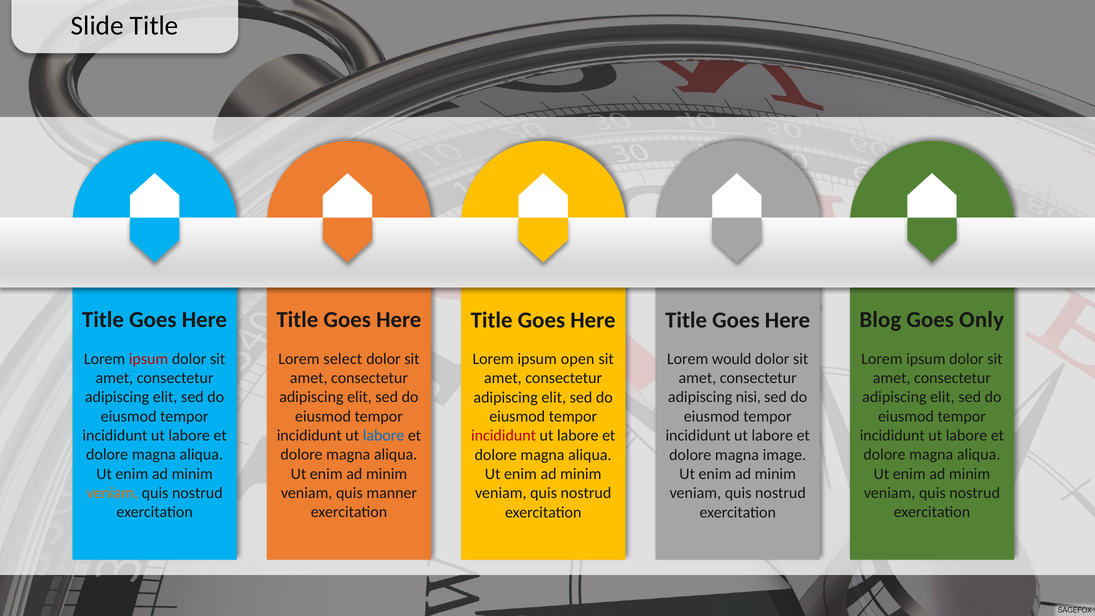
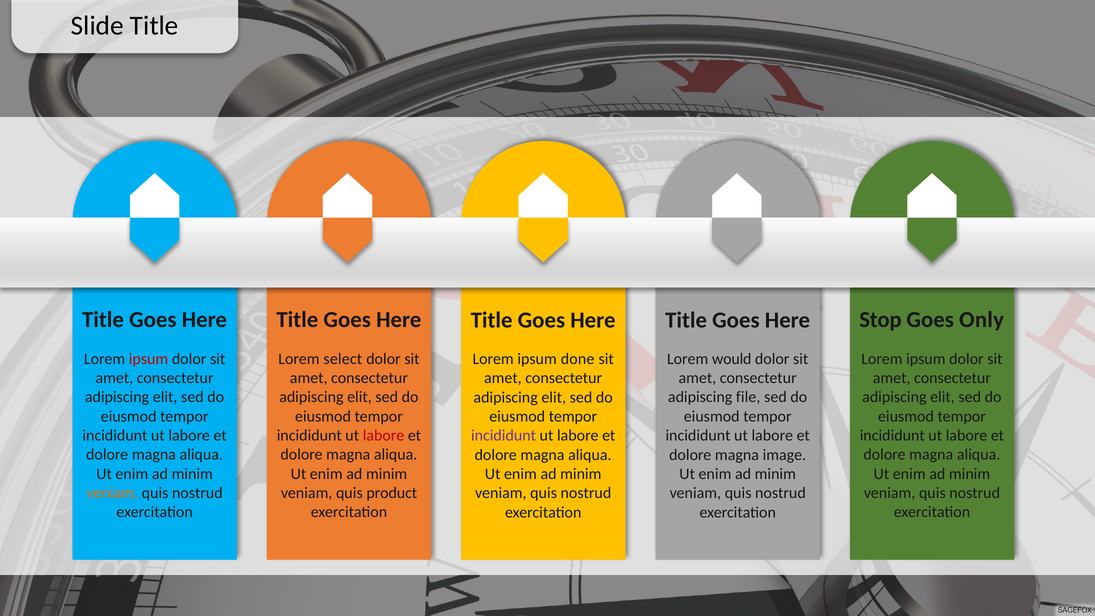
Blog: Blog -> Stop
open: open -> done
nisi: nisi -> file
labore at (384, 435) colour: blue -> red
incididunt at (504, 436) colour: red -> purple
manner: manner -> product
